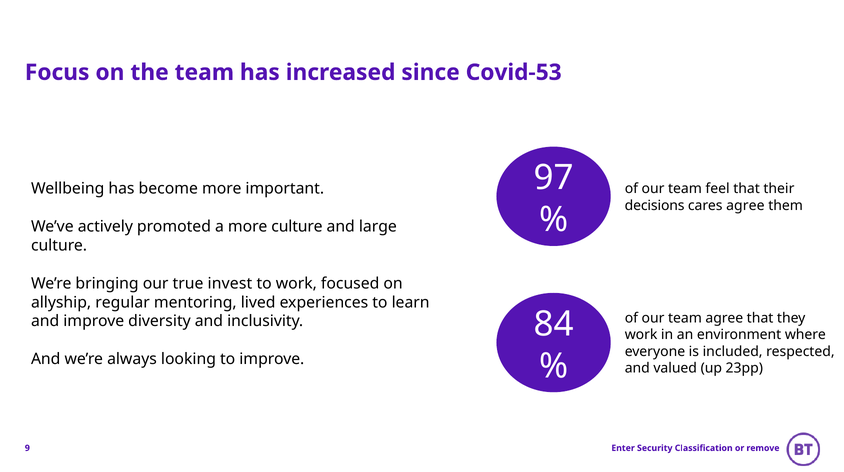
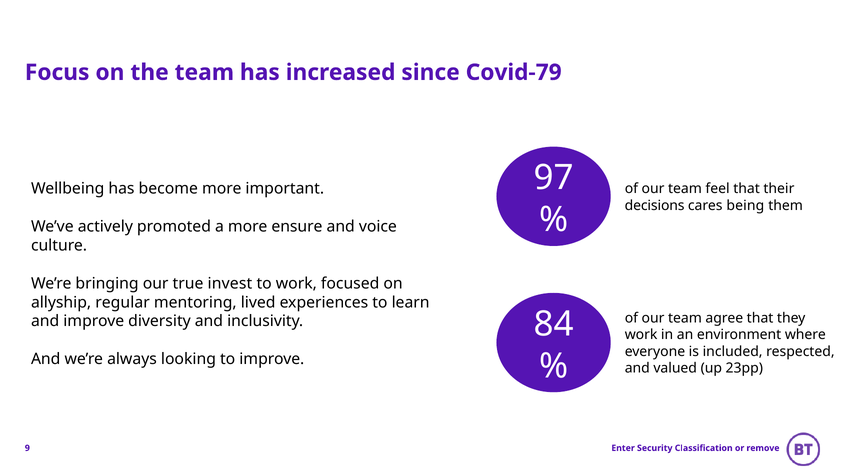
Covid-53: Covid-53 -> Covid-79
cares agree: agree -> being
more culture: culture -> ensure
large: large -> voice
